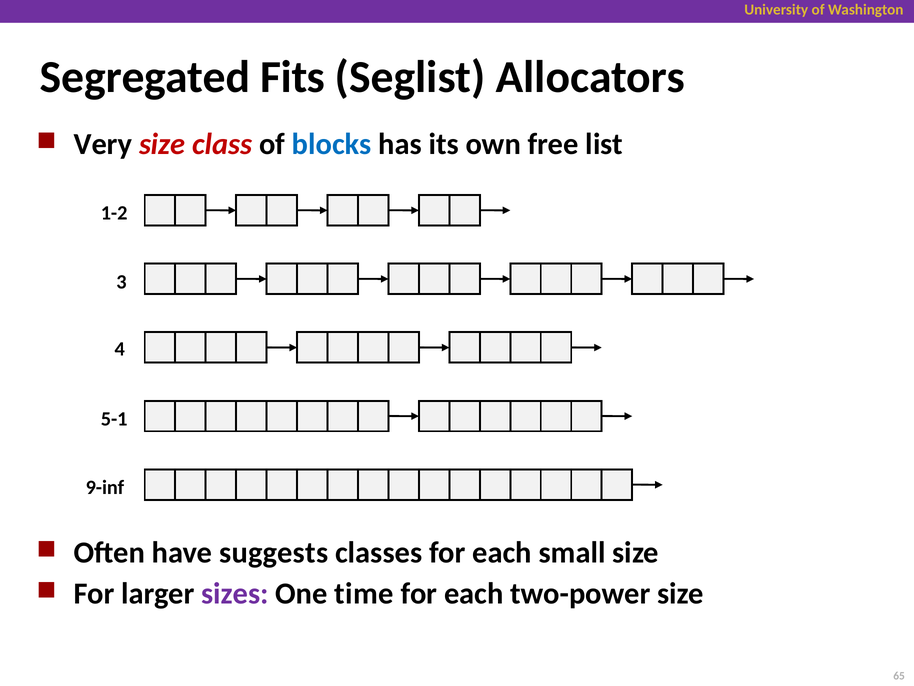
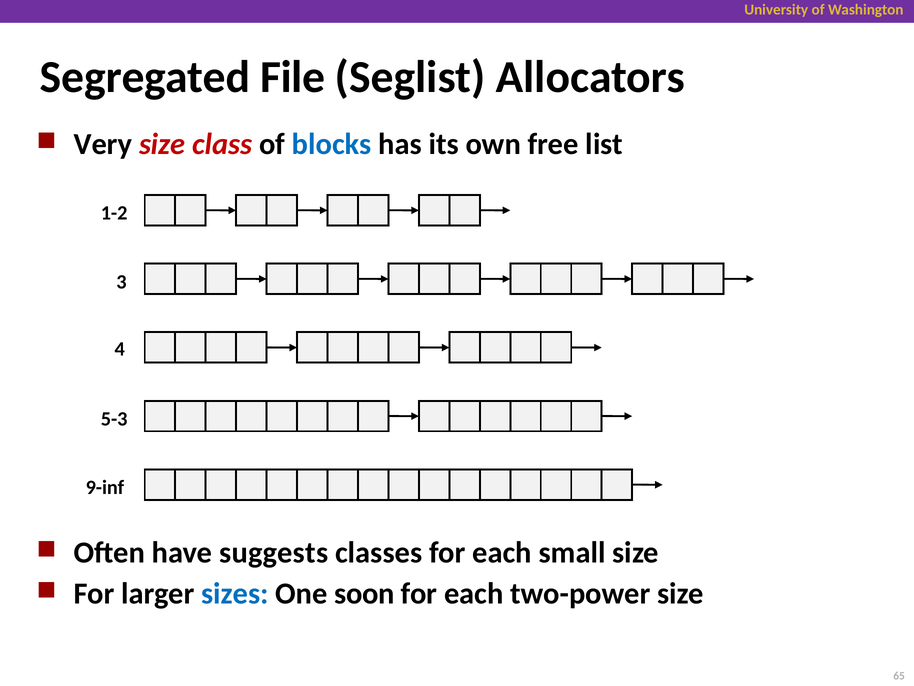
Fits: Fits -> File
5-1: 5-1 -> 5-3
sizes colour: purple -> blue
time: time -> soon
